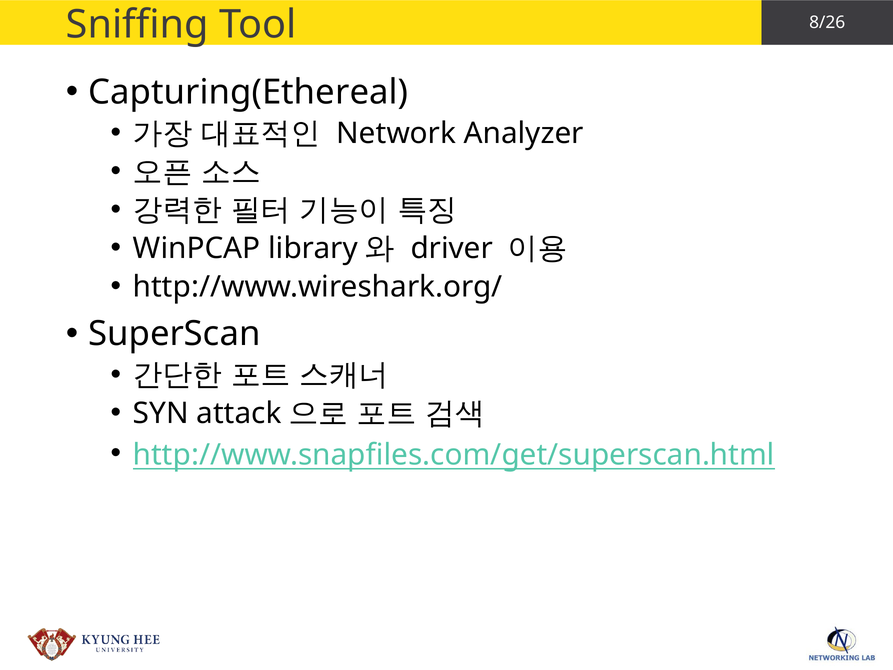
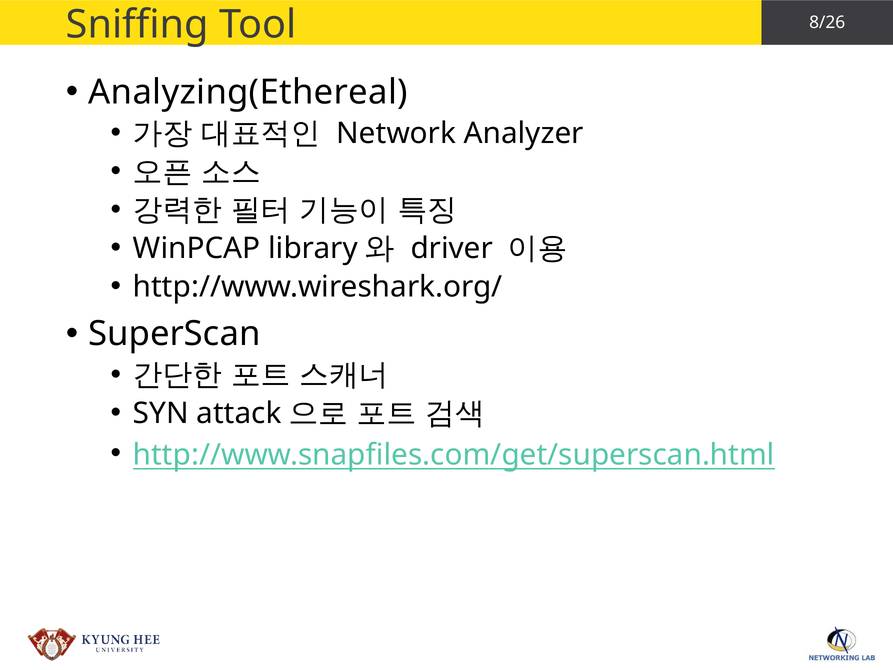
Capturing(Ethereal: Capturing(Ethereal -> Analyzing(Ethereal
